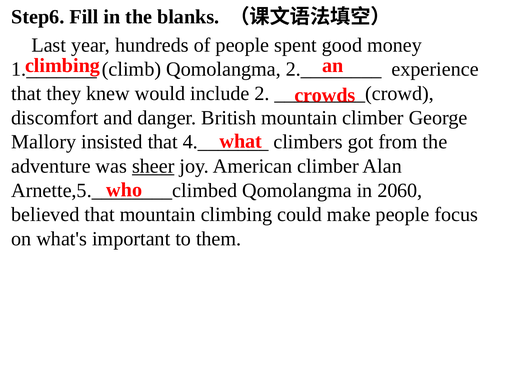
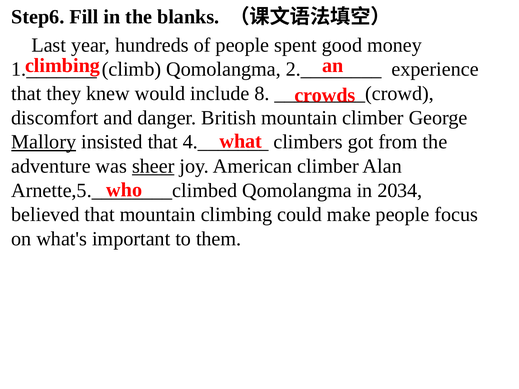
2: 2 -> 8
Mallory underline: none -> present
2060: 2060 -> 2034
